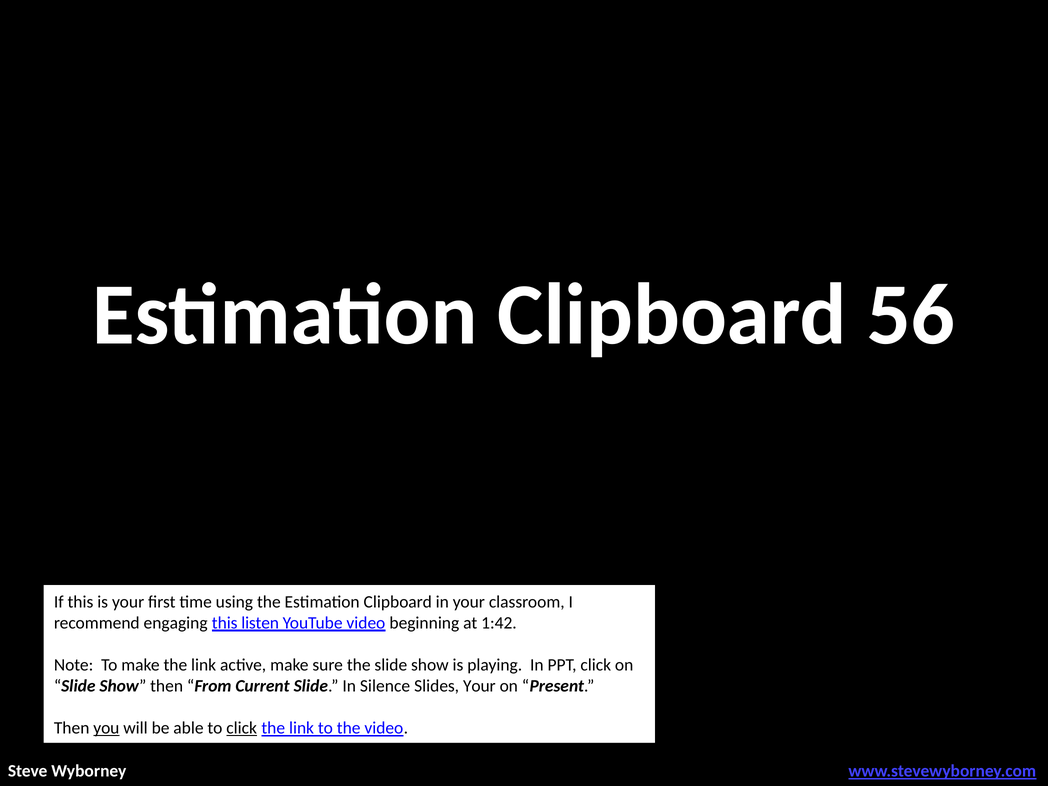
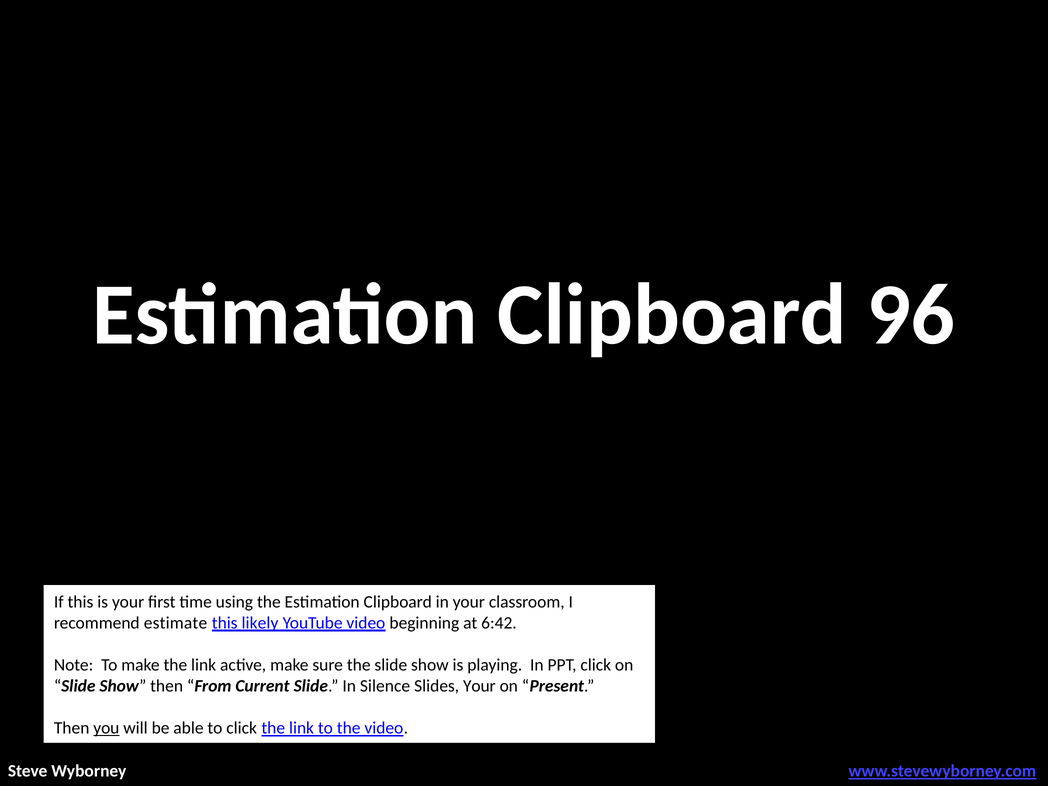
56: 56 -> 96
engaging: engaging -> estimate
listen: listen -> likely
1:42: 1:42 -> 6:42
click at (242, 728) underline: present -> none
